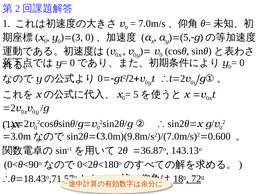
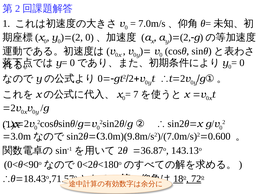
3 at (77, 37): 3 -> 2
5 at (185, 37): 5 -> 2
5 at (136, 94): 5 -> 7
